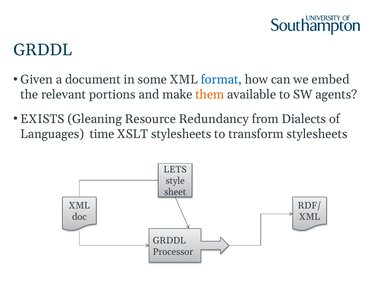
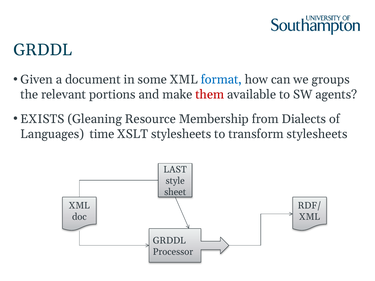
embed: embed -> groups
them colour: orange -> red
Redundancy: Redundancy -> Membership
LETS: LETS -> LAST
